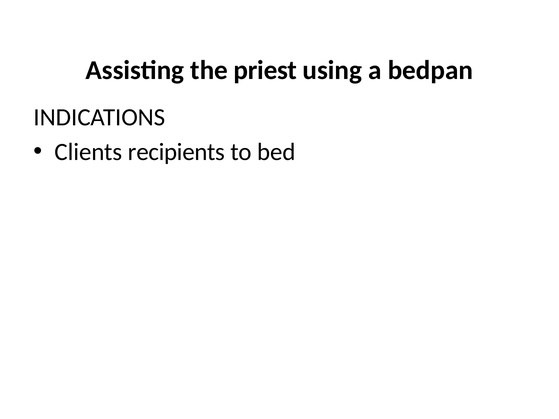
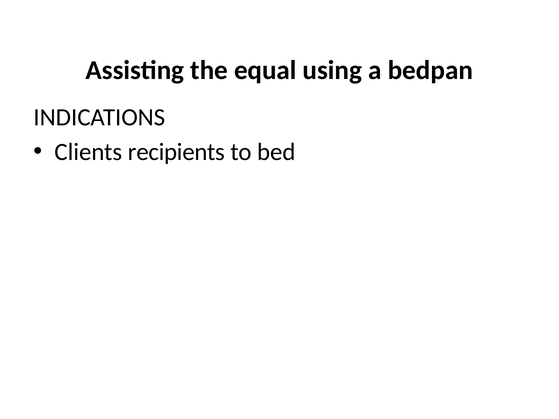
priest: priest -> equal
